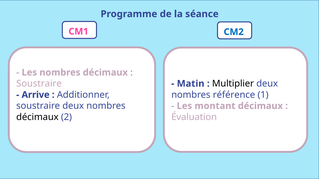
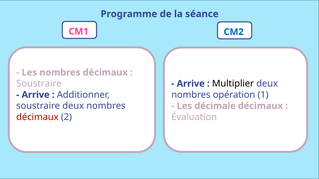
Matin at (191, 84): Matin -> Arrive
référence: référence -> opération
montant: montant -> décimale
décimaux at (37, 117) colour: black -> red
